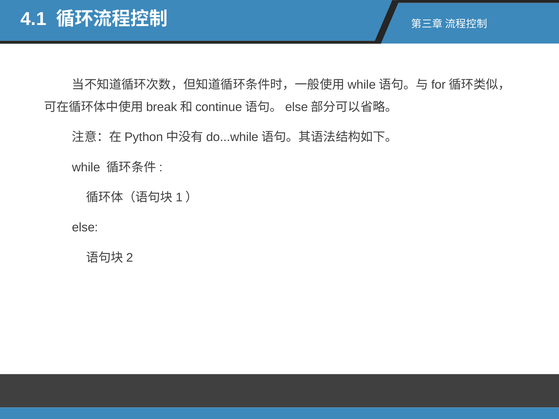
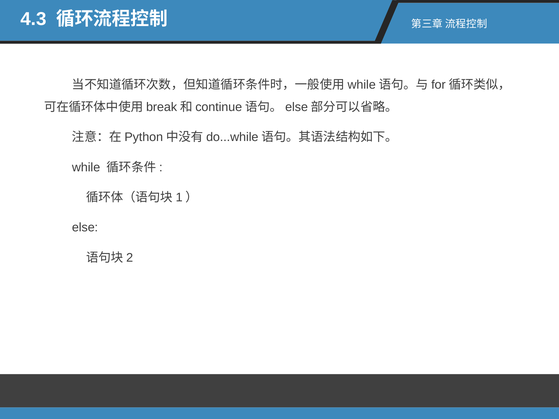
4.1: 4.1 -> 4.3
